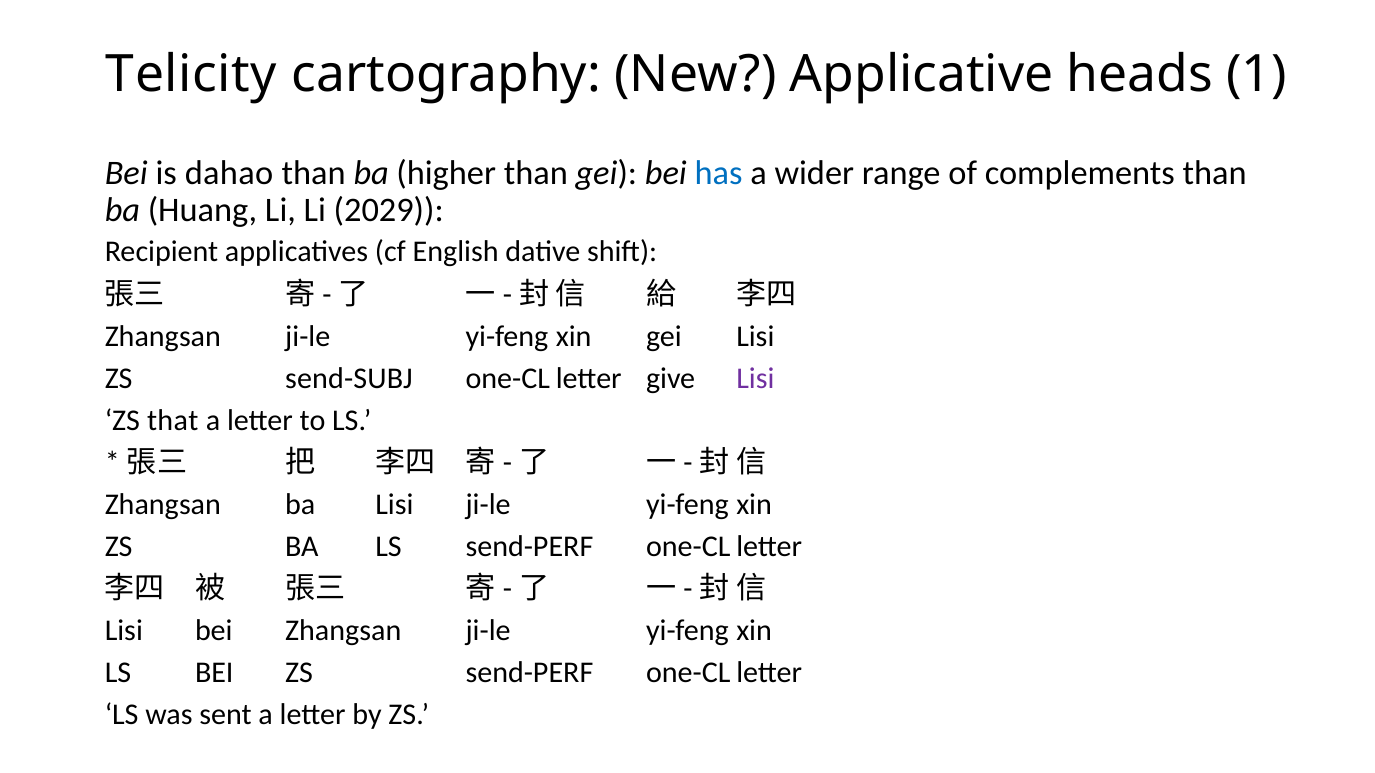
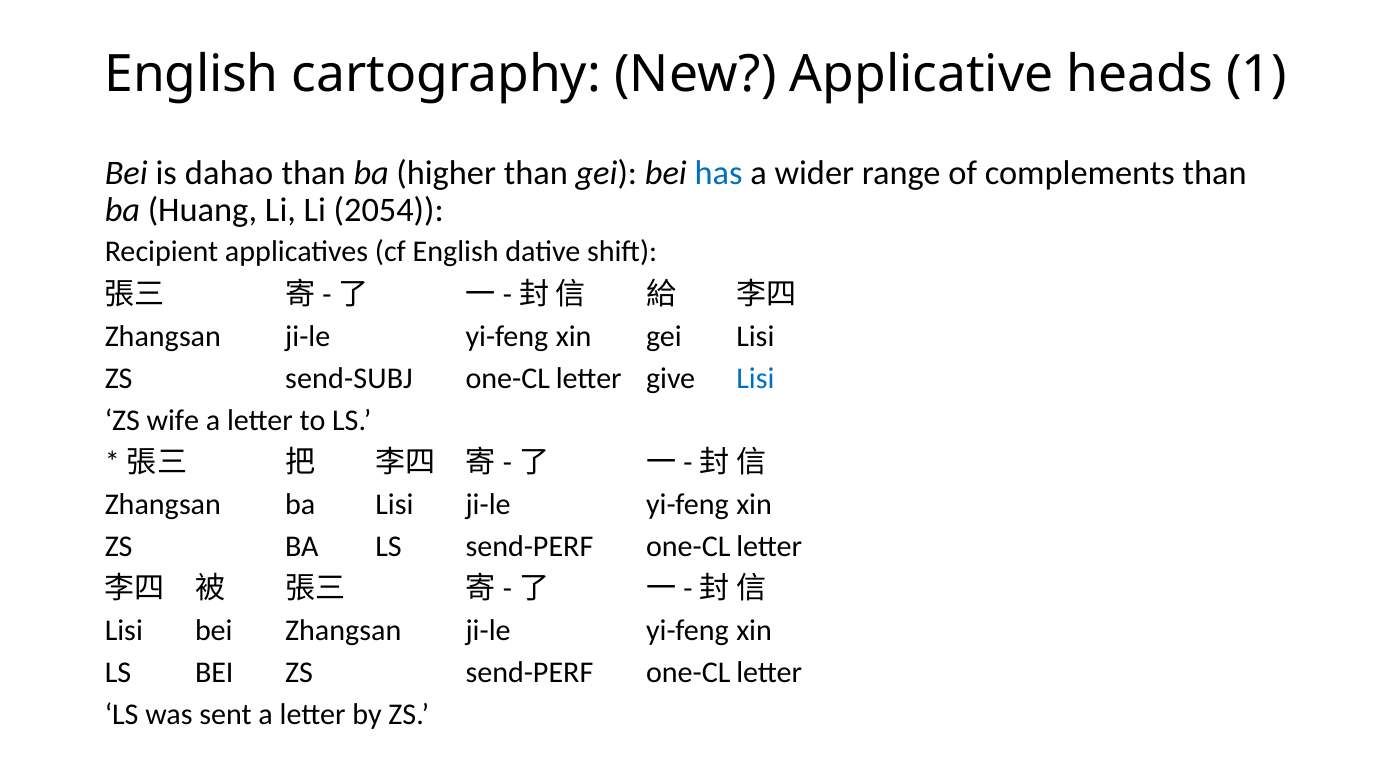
Telicity at (191, 74): Telicity -> English
2029: 2029 -> 2054
Lisi at (755, 378) colour: purple -> blue
that: that -> wife
